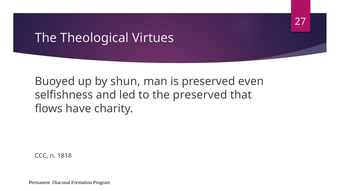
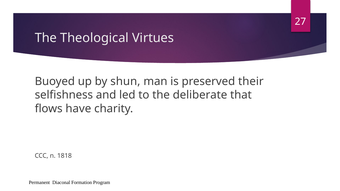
even: even -> their
the preserved: preserved -> deliberate
